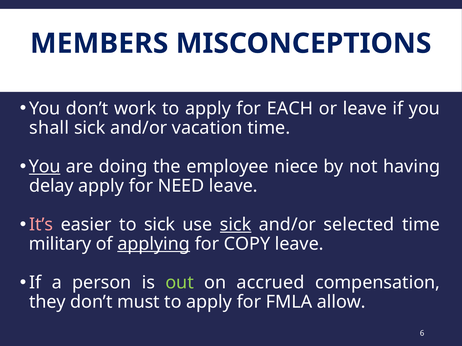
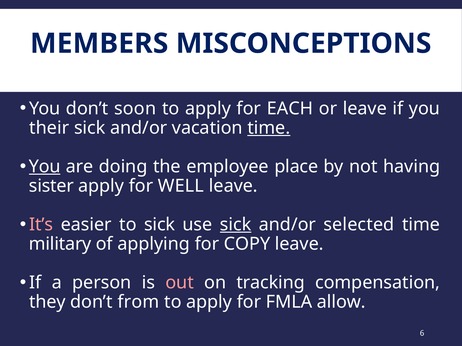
work: work -> soon
shall: shall -> their
time at (269, 128) underline: none -> present
niece: niece -> place
delay: delay -> sister
NEED: NEED -> WELL
applying underline: present -> none
out colour: light green -> pink
accrued: accrued -> tracking
must: must -> from
